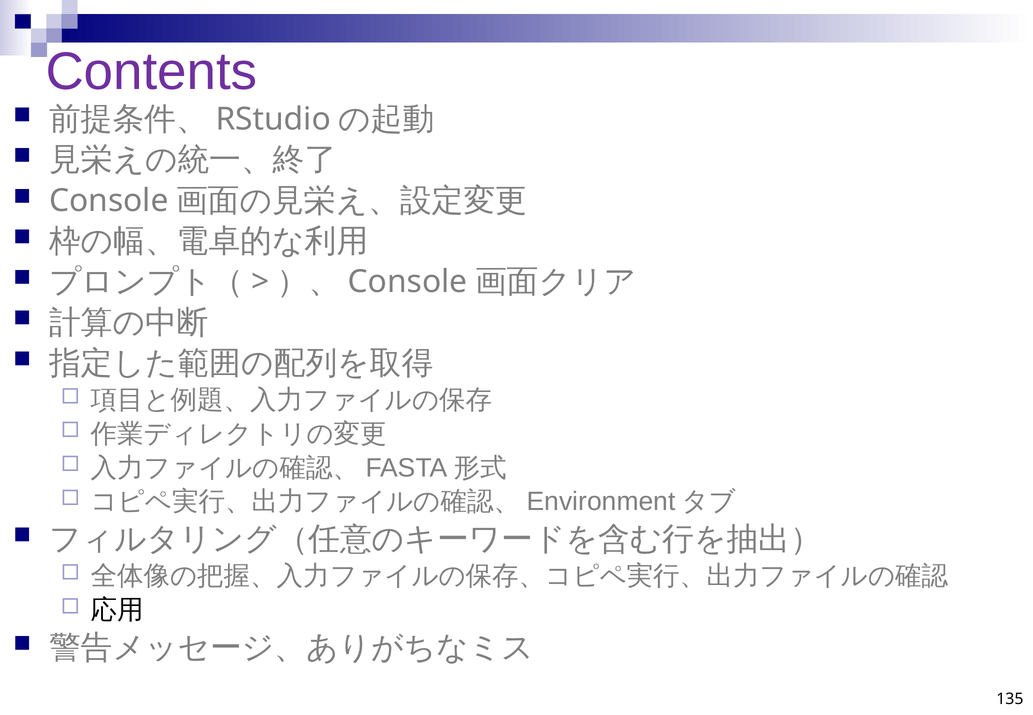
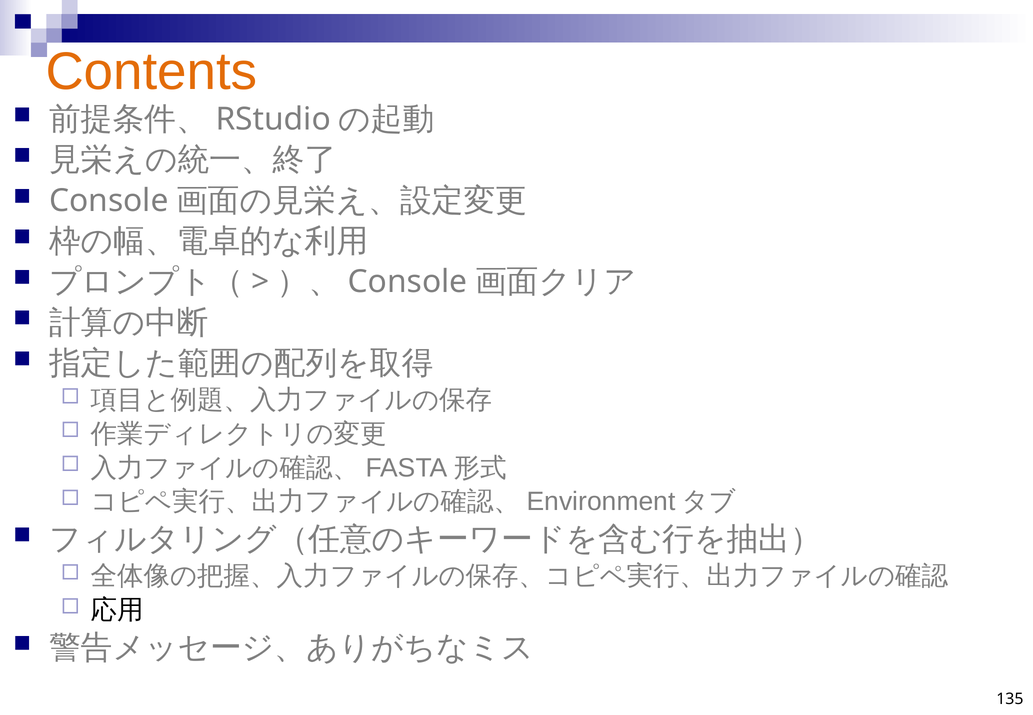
Contents colour: purple -> orange
